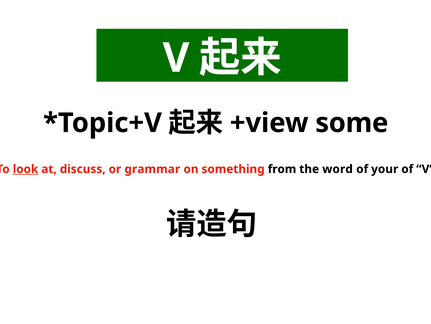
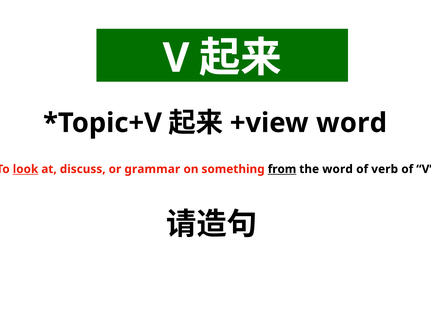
some at (352, 123): some -> word
from underline: none -> present
your: your -> verb
